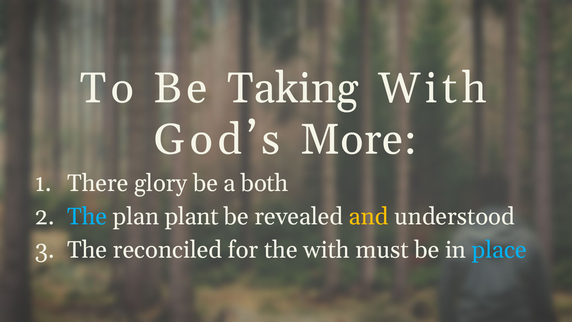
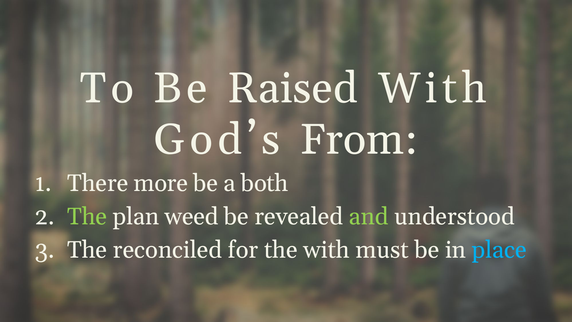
Taking: Taking -> Raised
More: More -> From
glory: glory -> more
The at (87, 216) colour: light blue -> light green
plant: plant -> weed
and colour: yellow -> light green
